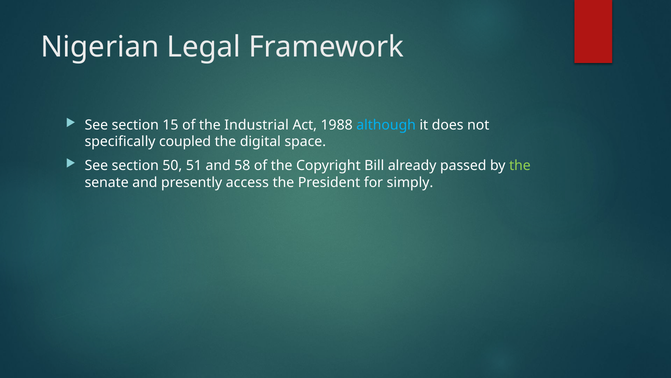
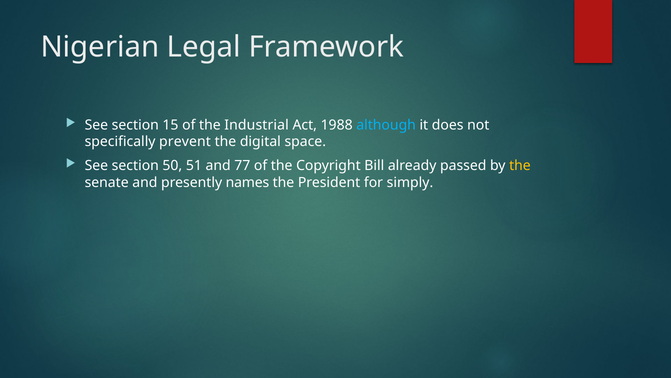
coupled: coupled -> prevent
58: 58 -> 77
the at (520, 165) colour: light green -> yellow
access: access -> names
